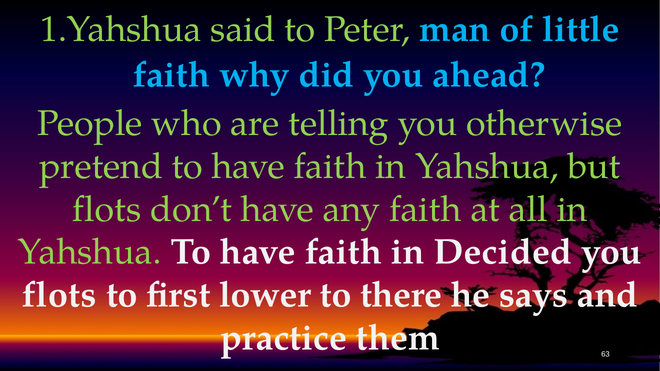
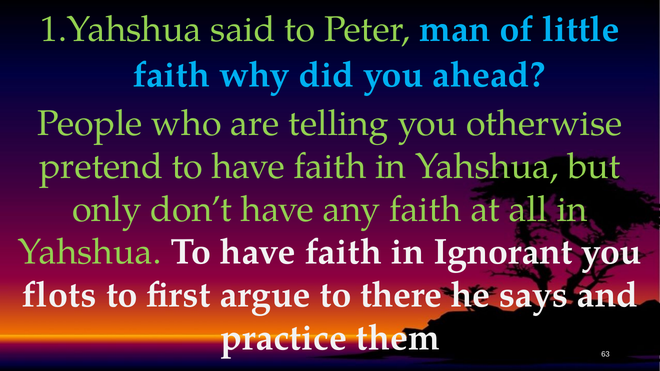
flots at (107, 209): flots -> only
Decided: Decided -> Ignorant
lower: lower -> argue
